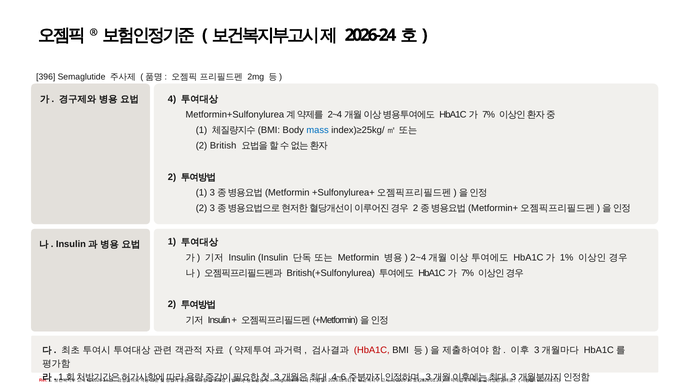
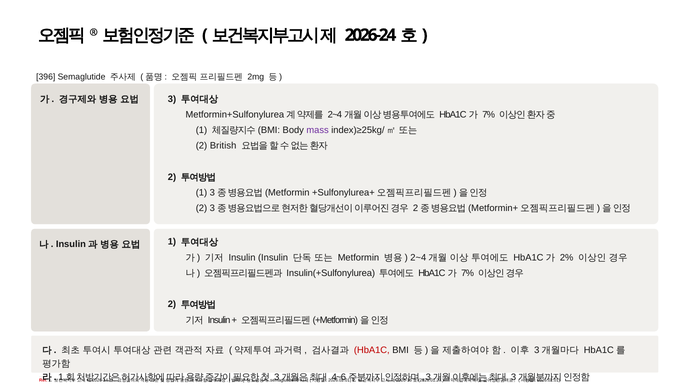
4: 4 -> 3
mass colour: blue -> purple
1%: 1% -> 2%
British(+Sulfonylurea: British(+Sulfonylurea -> Insulin(+Sulfonylurea
